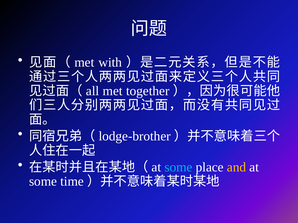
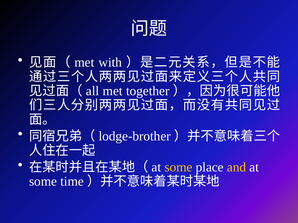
some at (178, 167) colour: light blue -> yellow
